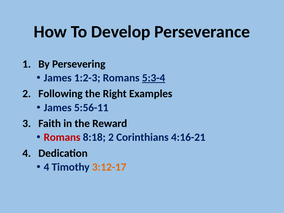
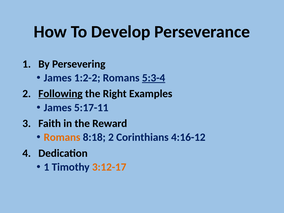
1:2-3: 1:2-3 -> 1:2-2
Following underline: none -> present
5:56-11: 5:56-11 -> 5:17-11
Romans at (62, 137) colour: red -> orange
4:16-21: 4:16-21 -> 4:16-12
4 at (46, 167): 4 -> 1
